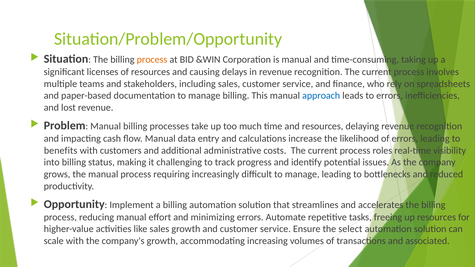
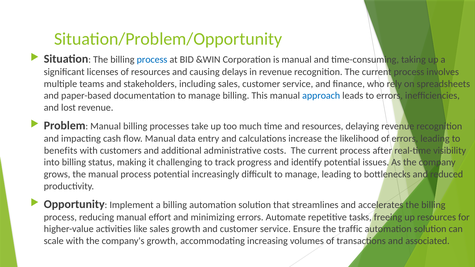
process at (152, 60) colour: orange -> blue
roles: roles -> after
process requiring: requiring -> potential
select: select -> traffic
